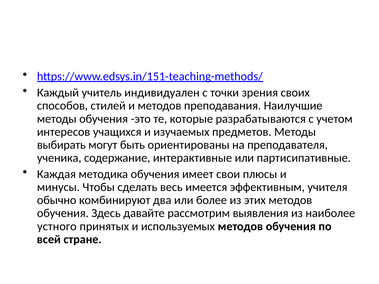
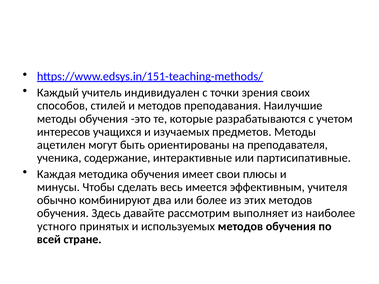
выбирать: выбирать -> ацетилен
выявления: выявления -> выполняет
